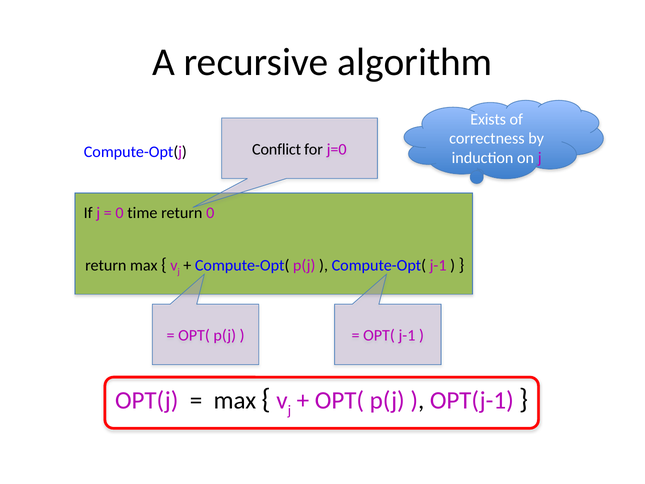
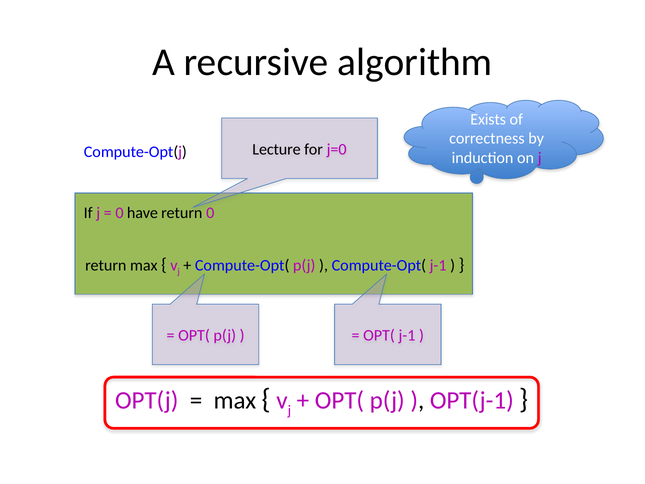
Conflict: Conflict -> Lecture
time: time -> have
